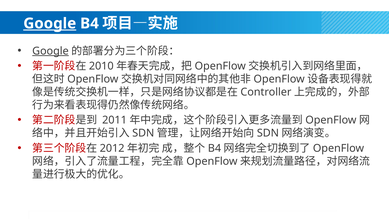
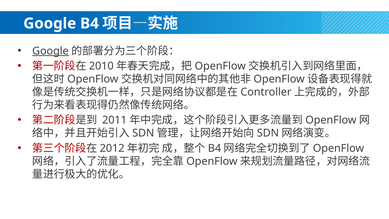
Google at (50, 23) underline: present -> none
